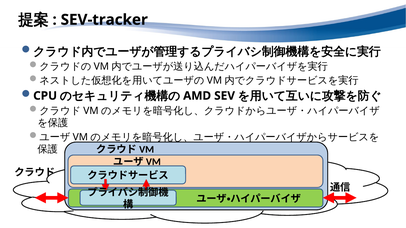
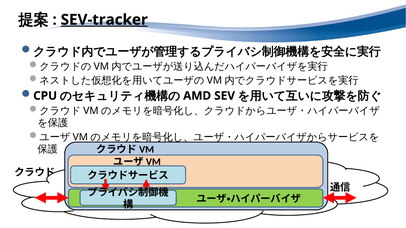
SEV-tracker underline: none -> present
